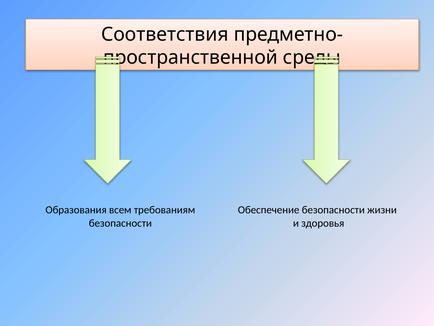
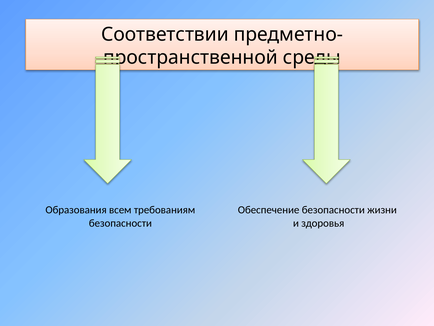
Соответствия: Соответствия -> Соответствии
